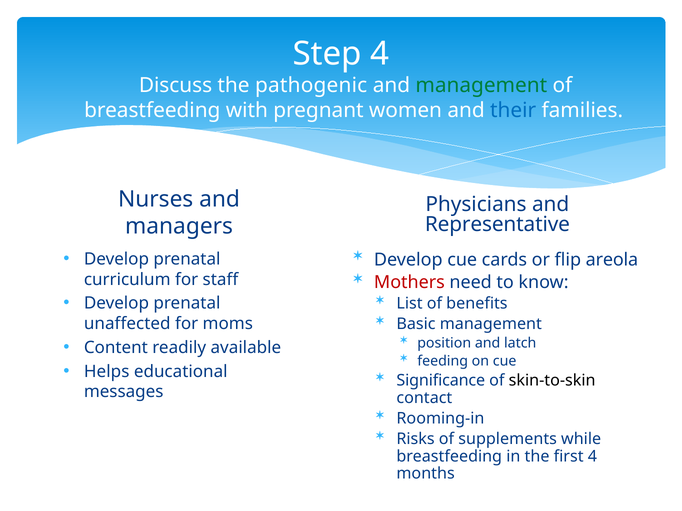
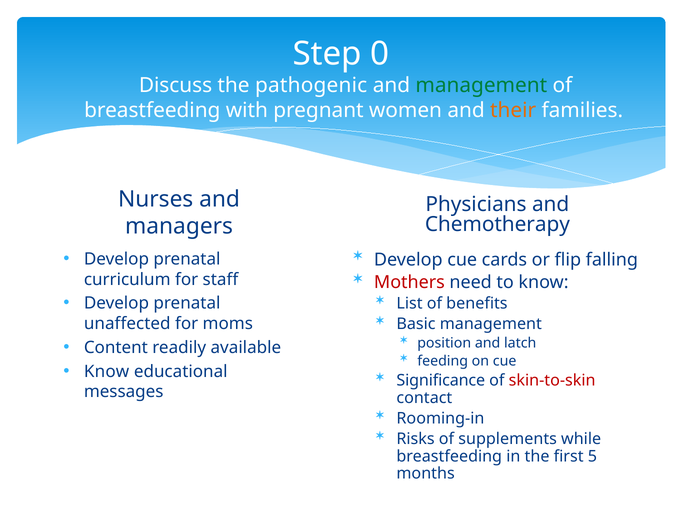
Step 4: 4 -> 0
their colour: blue -> orange
Representative: Representative -> Chemotherapy
areola: areola -> falling
Helps at (107, 372): Helps -> Know
skin-to-skin colour: black -> red
first 4: 4 -> 5
